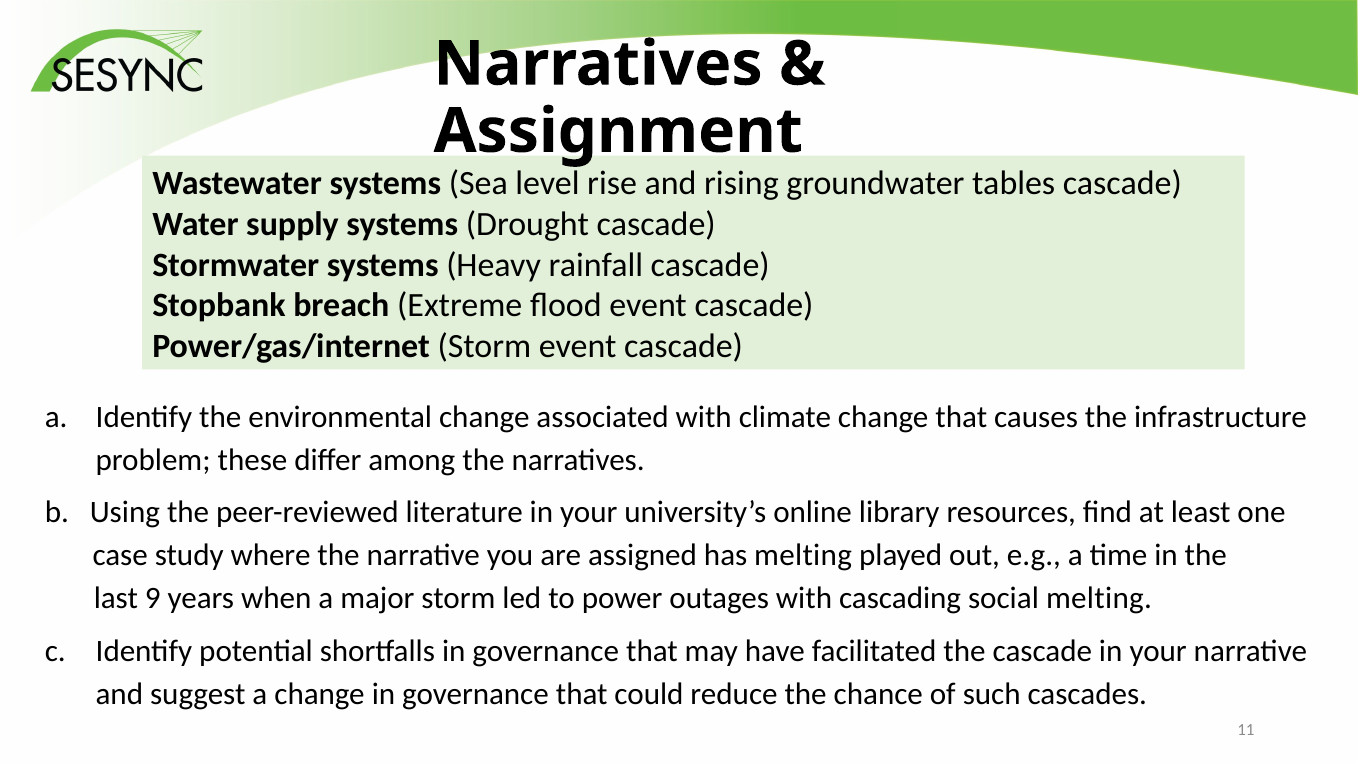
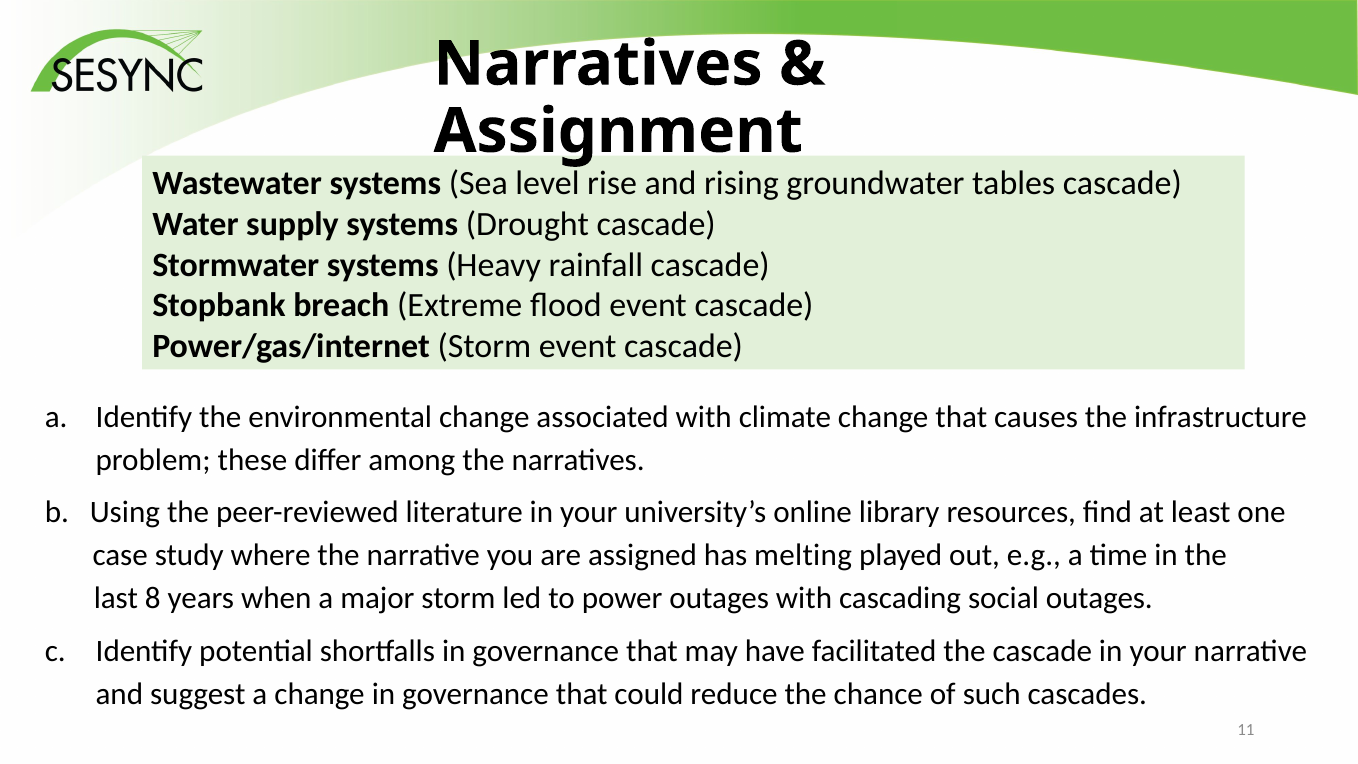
9: 9 -> 8
social melting: melting -> outages
